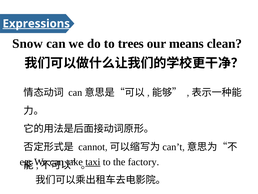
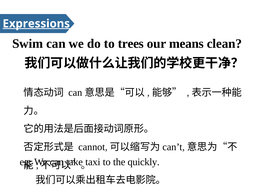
Snow: Snow -> Swim
taxi underline: present -> none
factory: factory -> quickly
